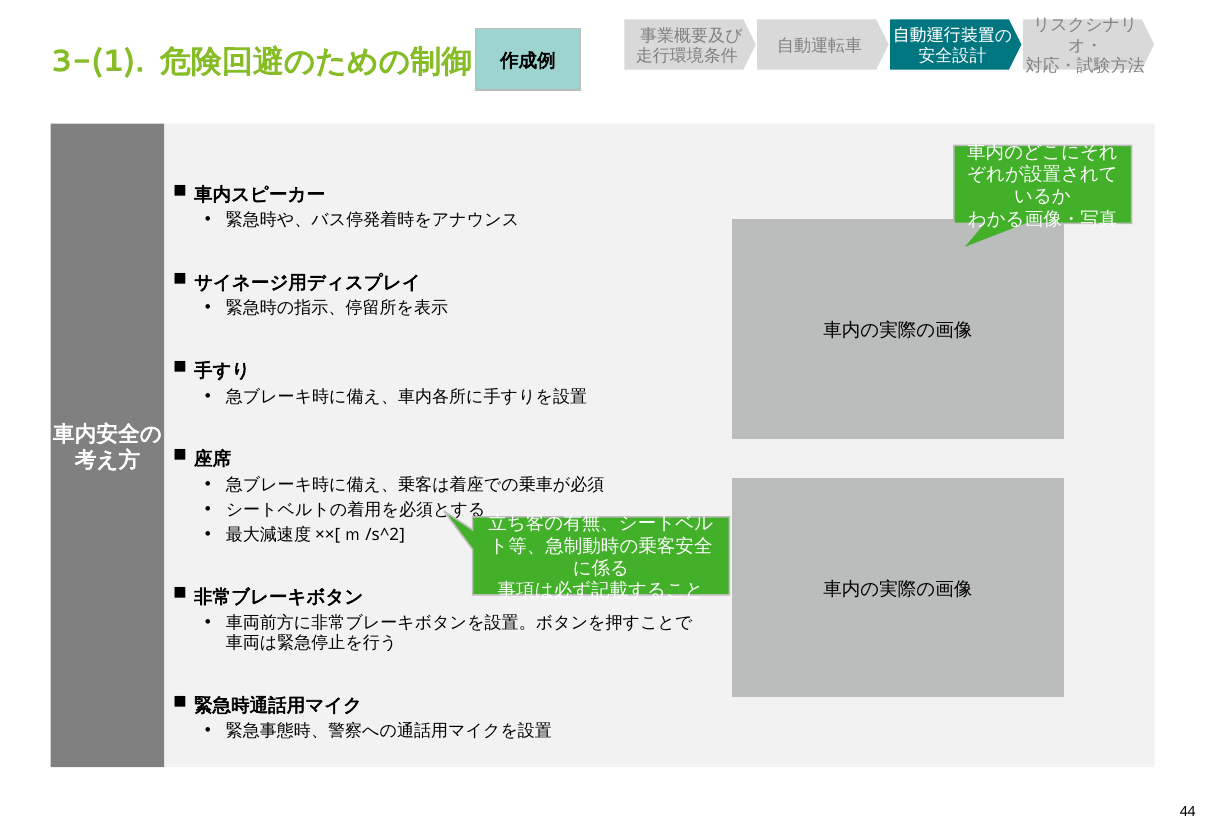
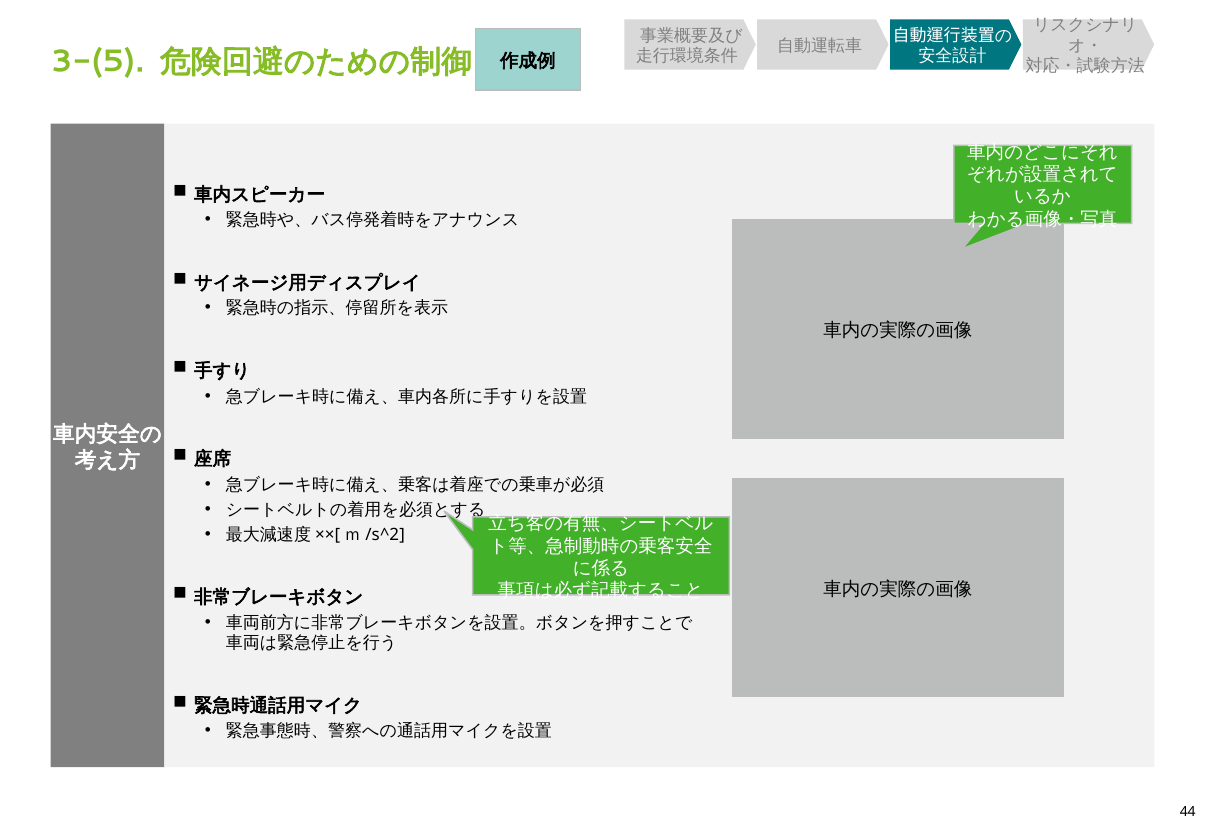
3-(1: 3-(1 -> 3-(5
